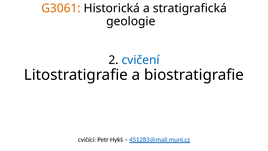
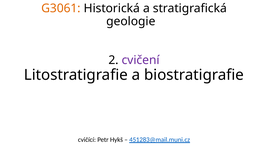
cvičení colour: blue -> purple
